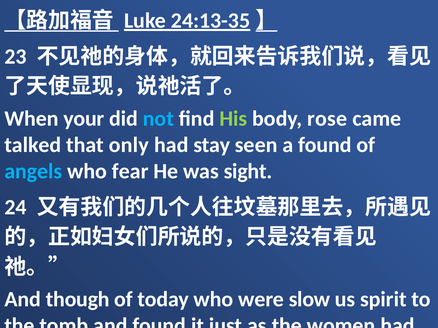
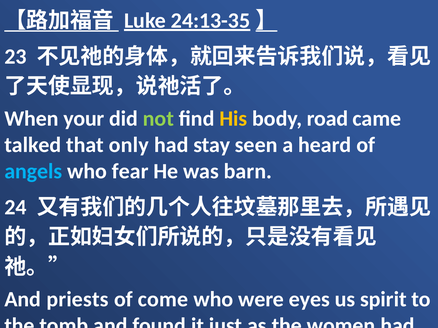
not at (158, 119) colour: light blue -> light green
His colour: light green -> yellow
rose: rose -> road
a found: found -> heard
sight: sight -> barn
though: though -> priests
today: today -> come
slow: slow -> eyes
